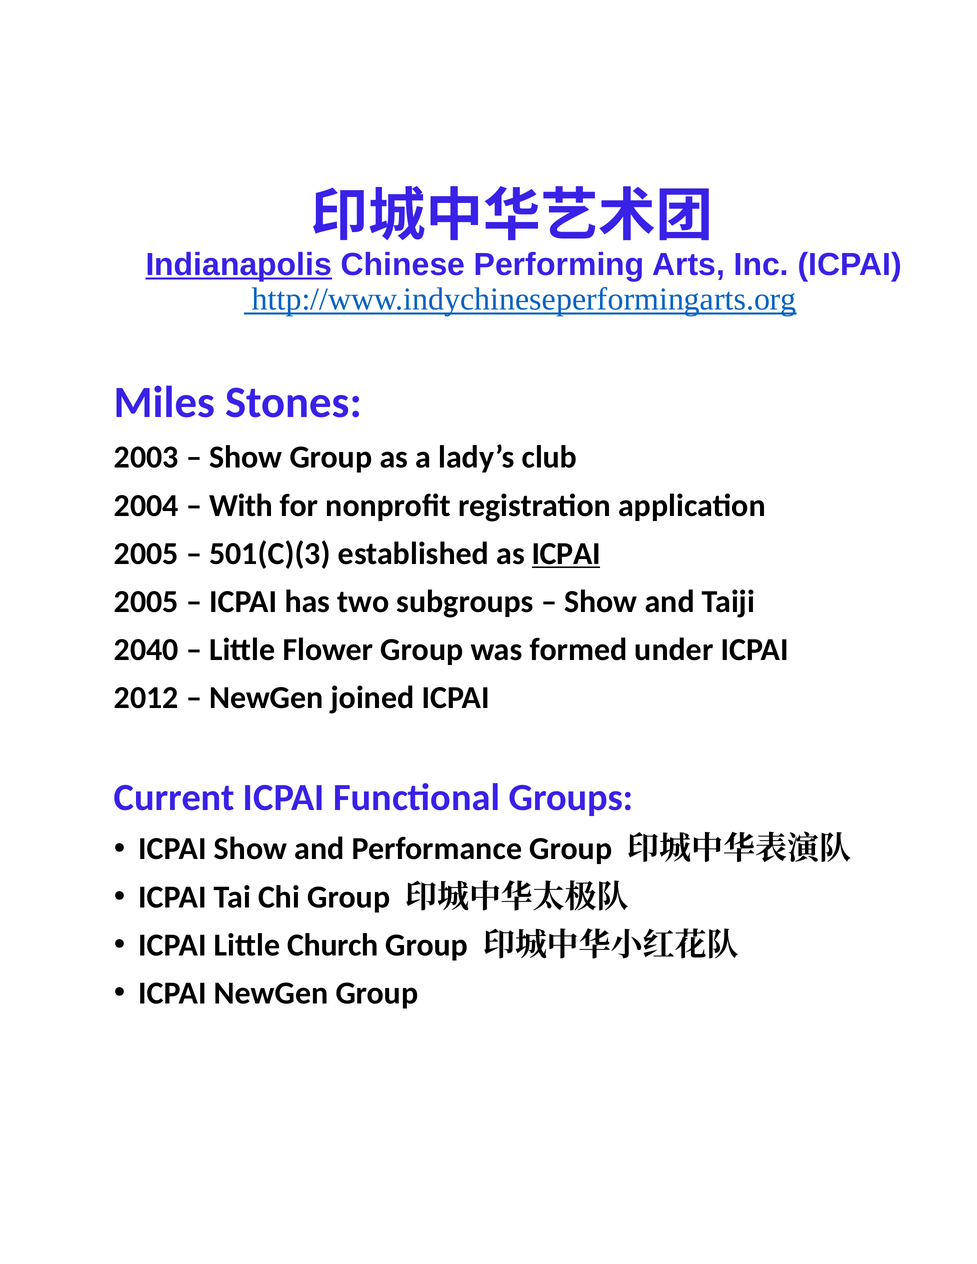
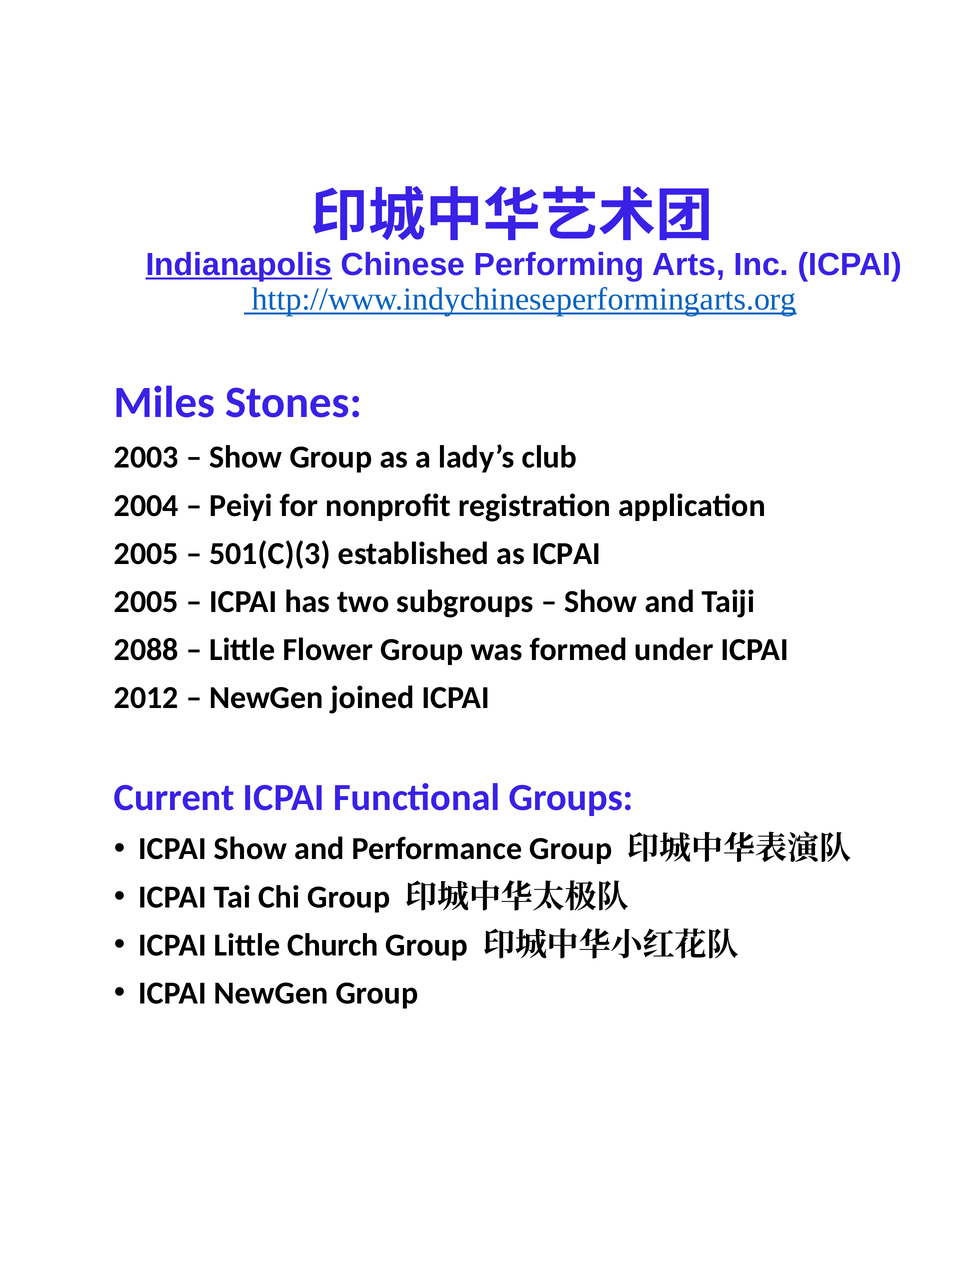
With: With -> Peiyi
ICPAI at (566, 554) underline: present -> none
2040: 2040 -> 2088
